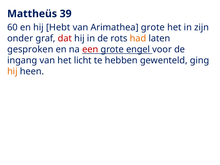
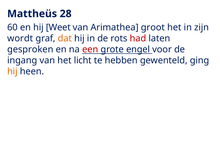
39: 39 -> 28
Hebt: Hebt -> Weet
Arimathea grote: grote -> groot
onder: onder -> wordt
dat colour: red -> orange
had colour: orange -> red
